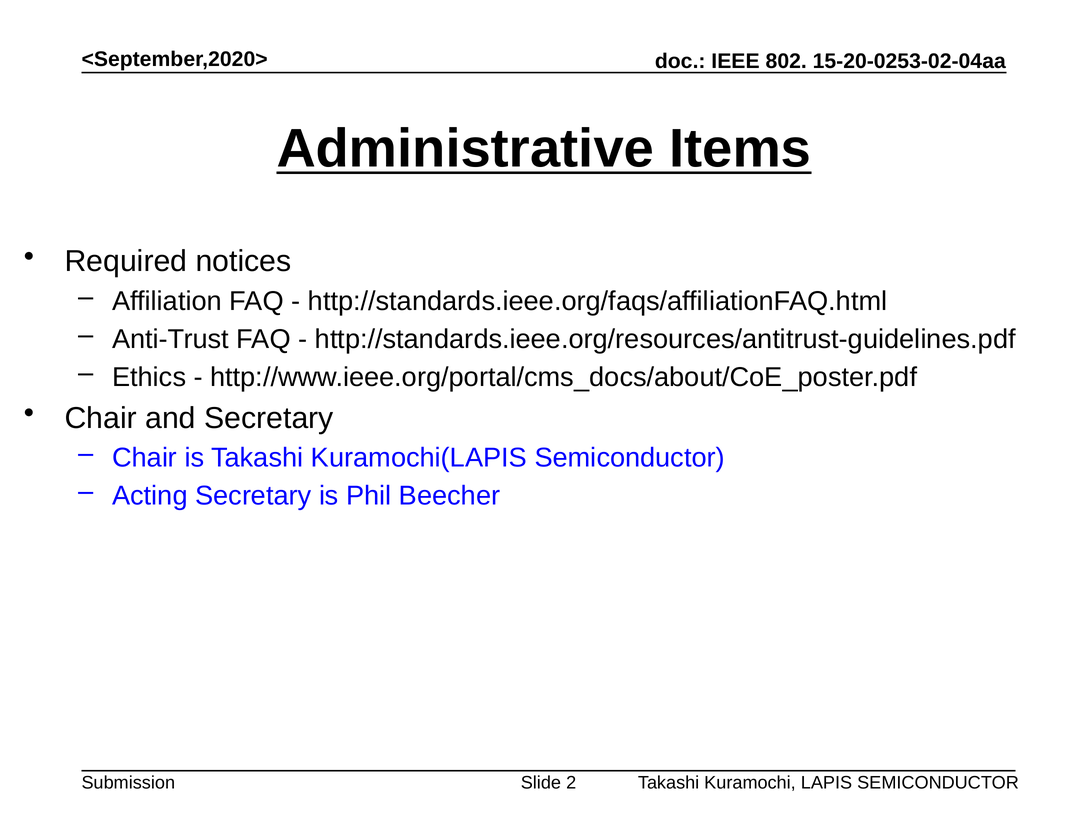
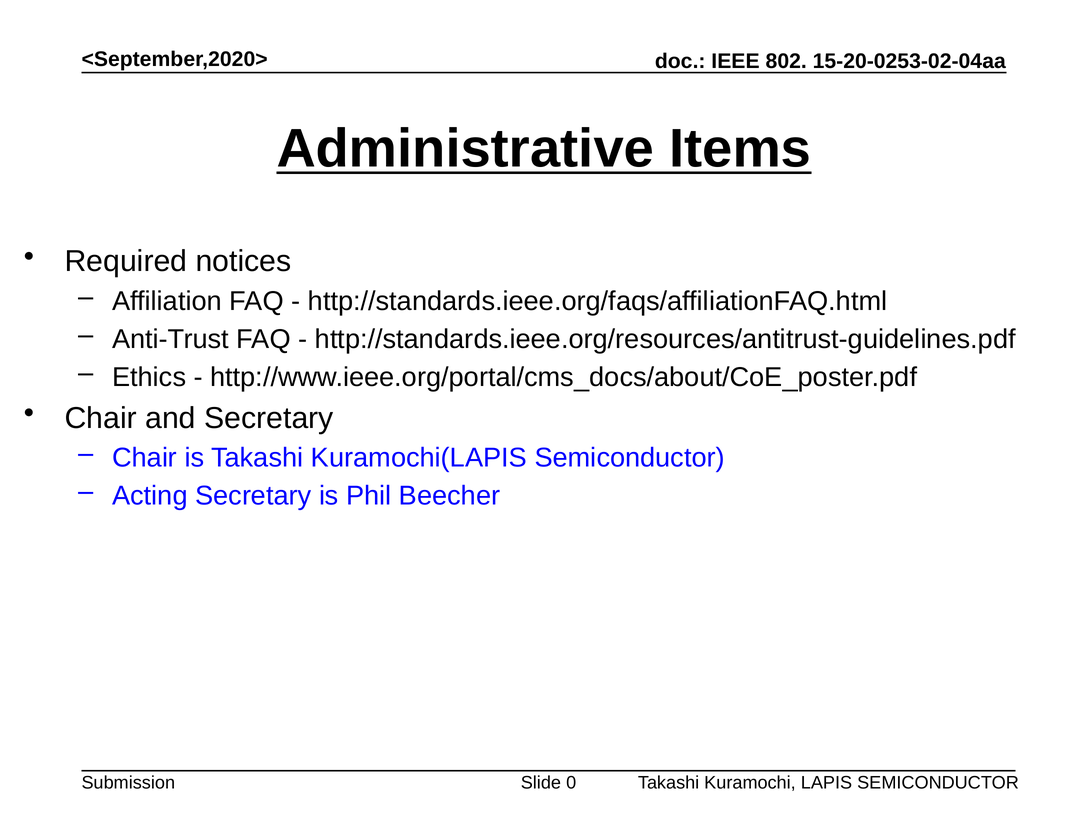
2: 2 -> 0
